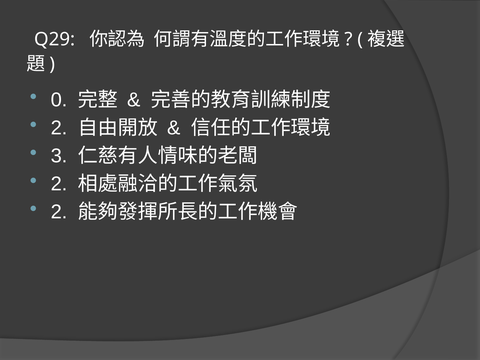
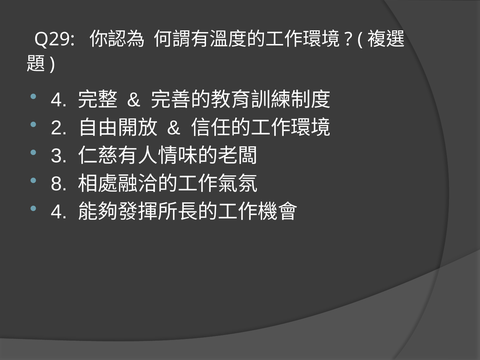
0 at (59, 100): 0 -> 4
2 at (59, 184): 2 -> 8
2 at (59, 212): 2 -> 4
